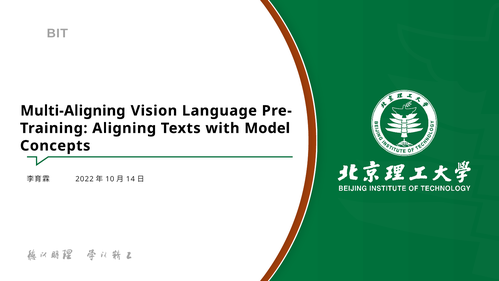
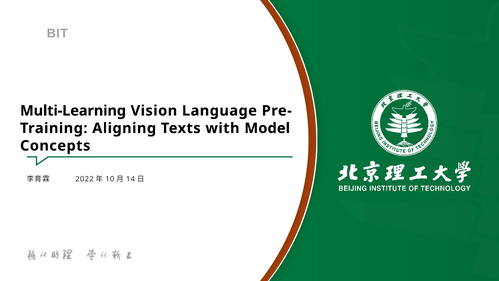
Multi-Aligning: Multi-Aligning -> Multi-Learning
